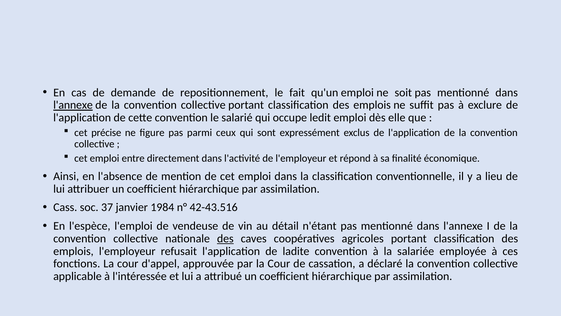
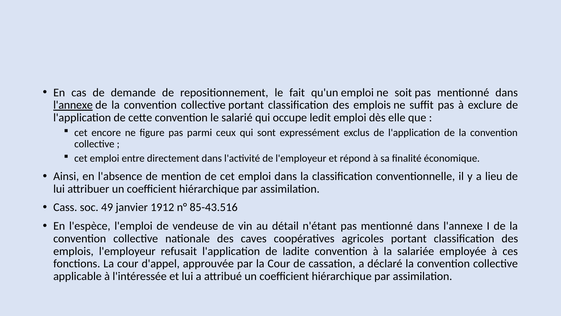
précise: précise -> encore
37: 37 -> 49
1984: 1984 -> 1912
42-43.516: 42-43.516 -> 85-43.516
des at (225, 238) underline: present -> none
